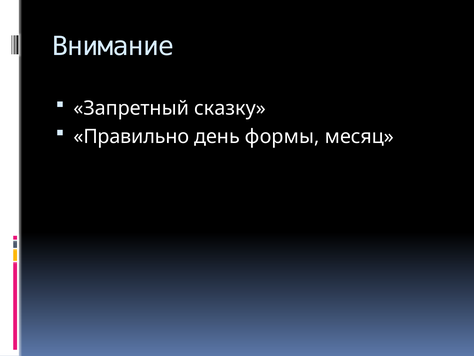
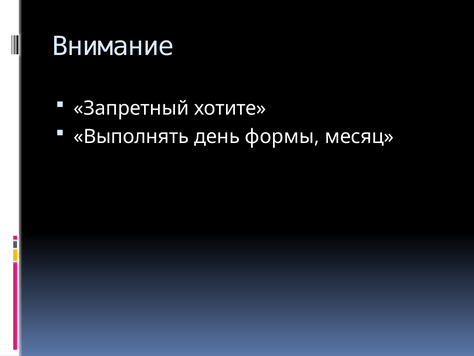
сказку: сказку -> хотите
Правильно: Правильно -> Выполнять
